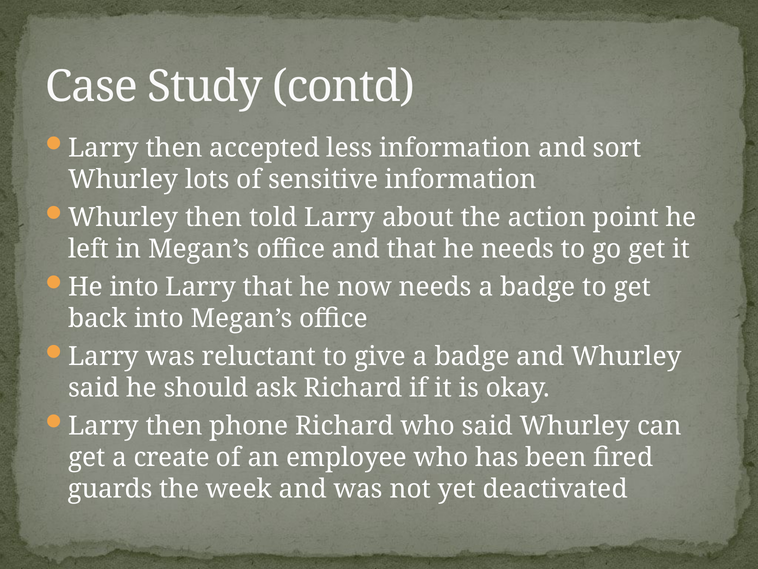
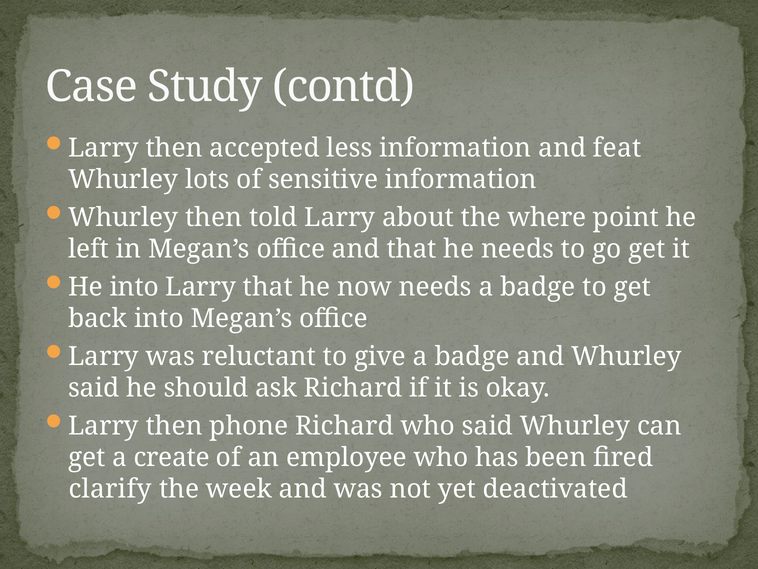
sort: sort -> feat
action: action -> where
guards: guards -> clarify
